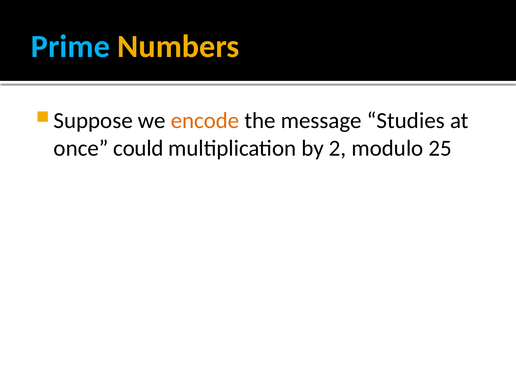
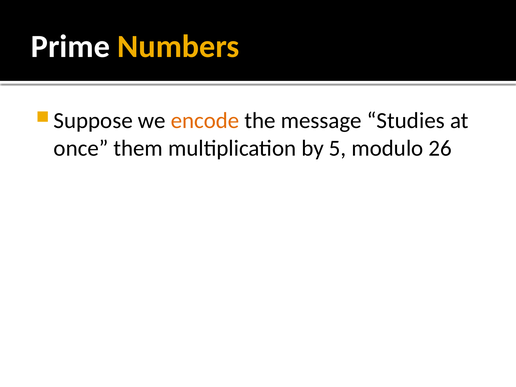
Prime colour: light blue -> white
could: could -> them
2: 2 -> 5
25: 25 -> 26
